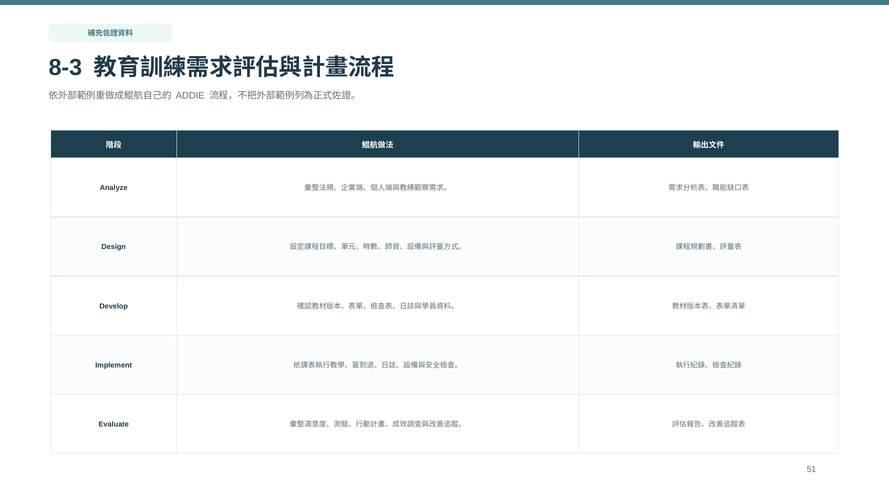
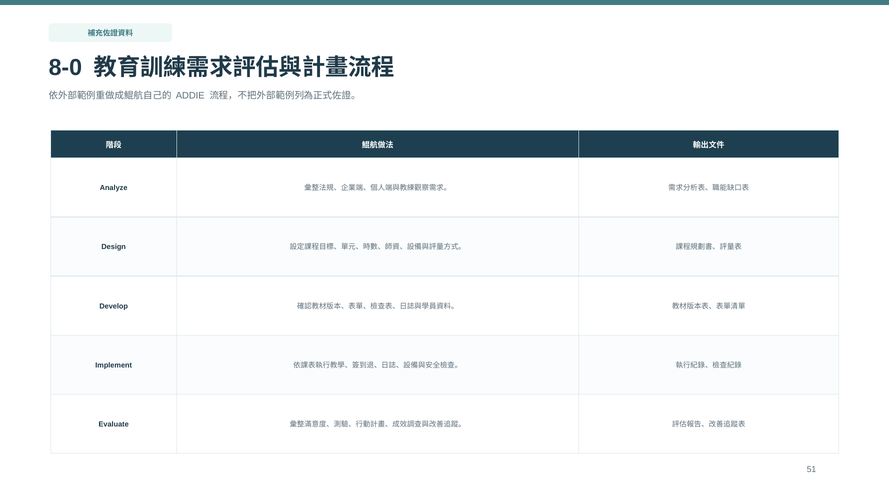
8-3: 8-3 -> 8-0
